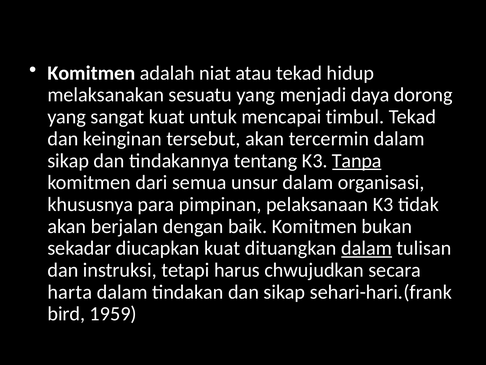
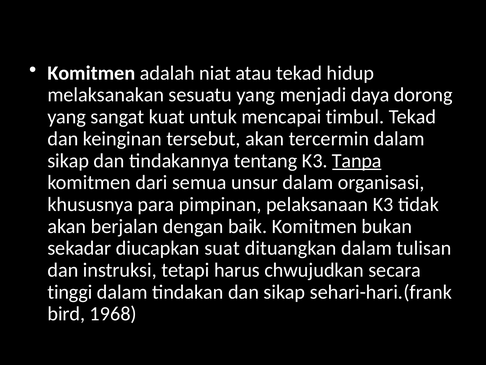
diucapkan kuat: kuat -> suat
dalam at (367, 248) underline: present -> none
harta: harta -> tinggi
1959: 1959 -> 1968
